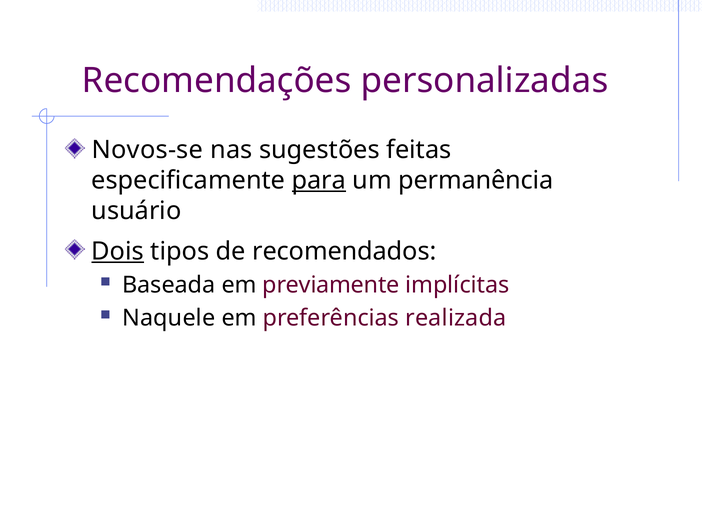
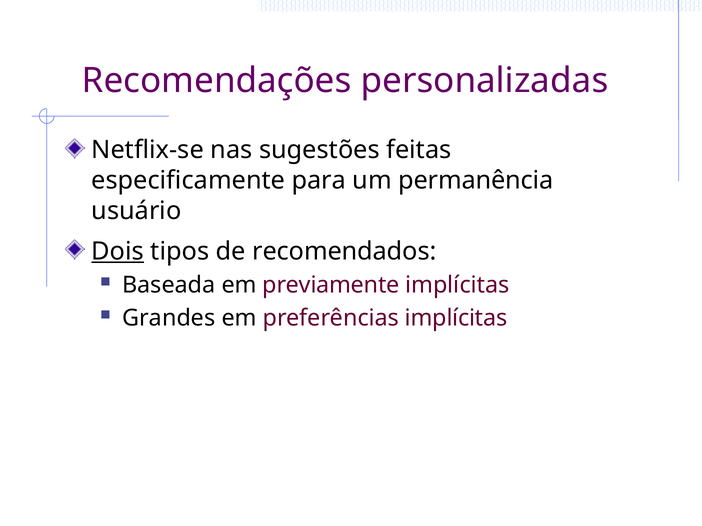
Novos-se: Novos-se -> Netflix-se
para underline: present -> none
Naquele: Naquele -> Grandes
preferências realizada: realizada -> implícitas
